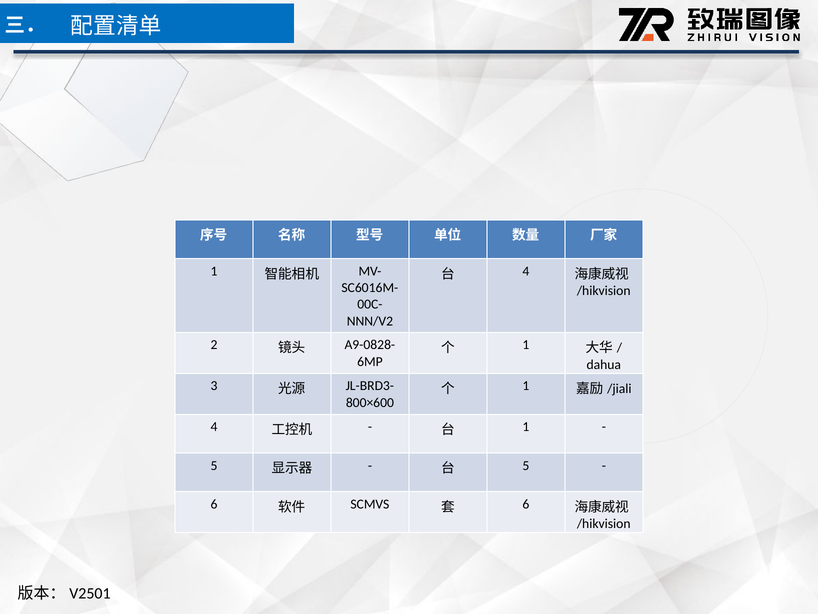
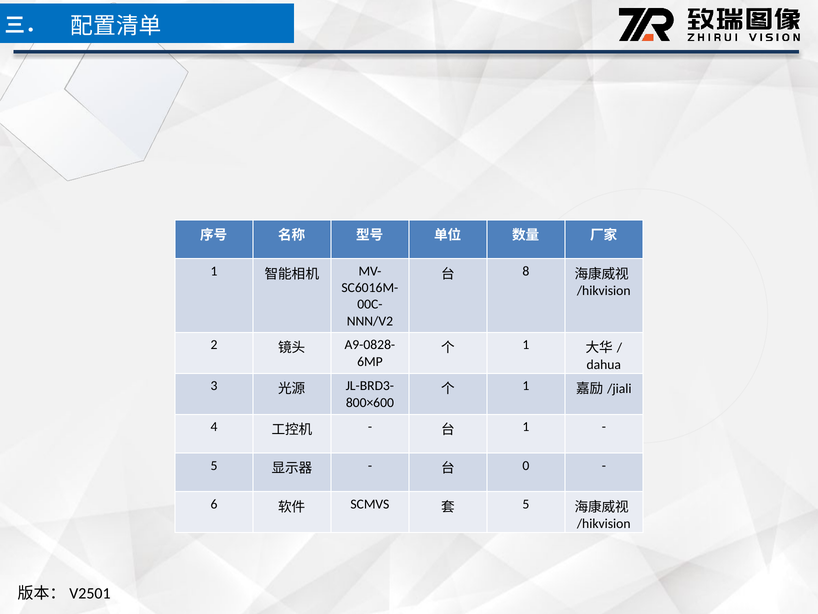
4 at (526, 271): 4 -> 8
5 at (526, 465): 5 -> 0
6 at (526, 504): 6 -> 5
